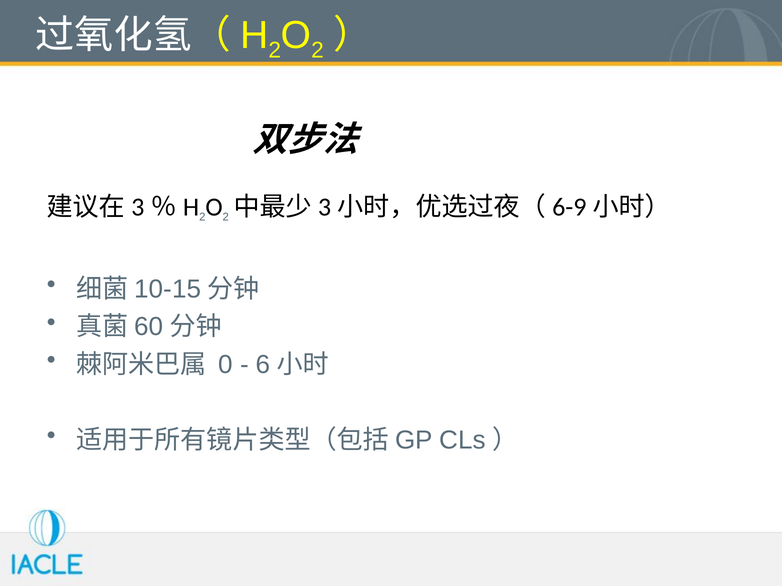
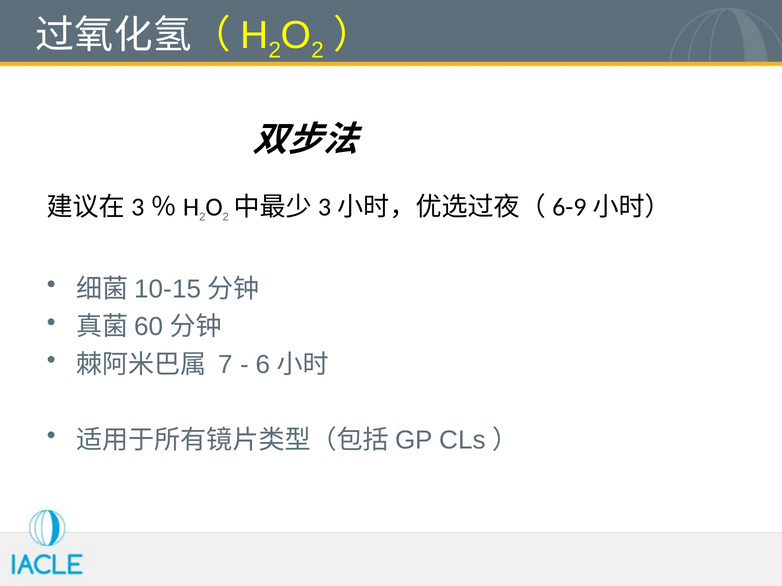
0: 0 -> 7
